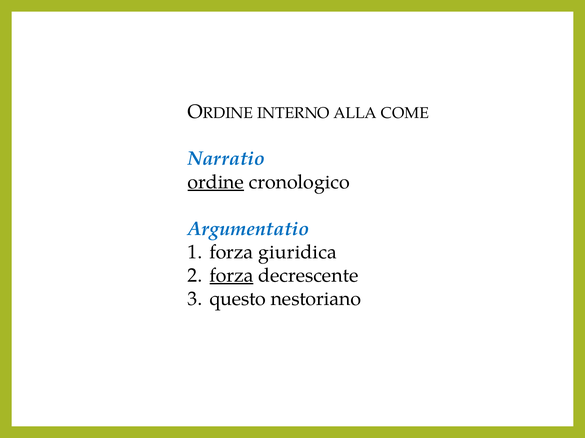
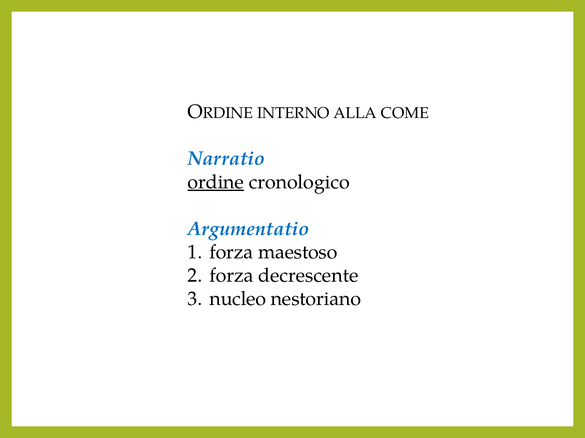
giuridica: giuridica -> maestoso
forza at (232, 276) underline: present -> none
questo: questo -> nucleo
